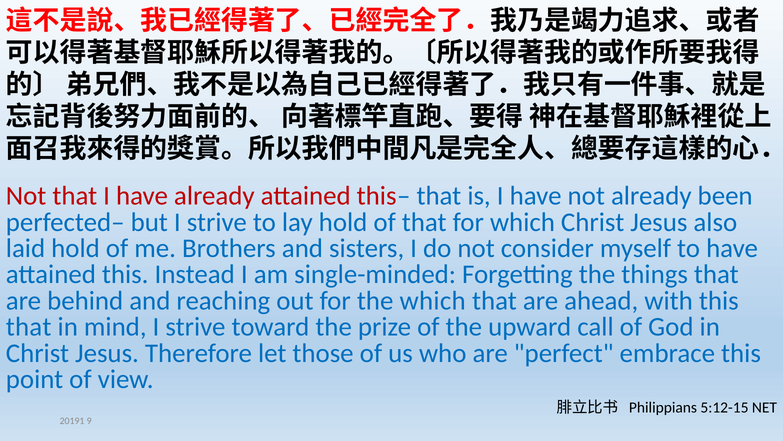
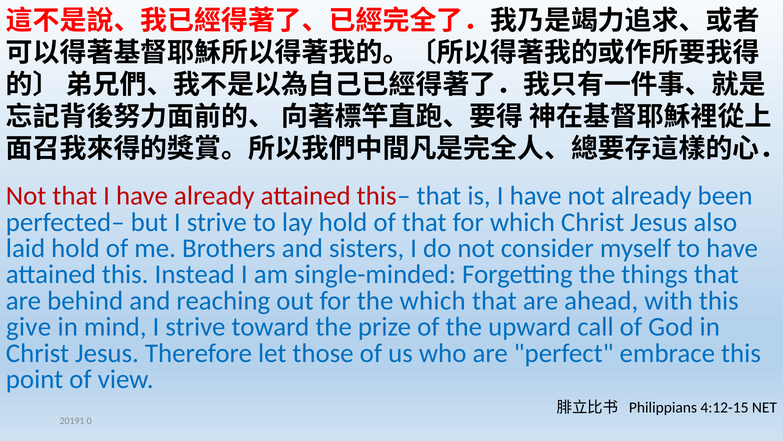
that at (29, 327): that -> give
5:12-15: 5:12-15 -> 4:12-15
9: 9 -> 0
